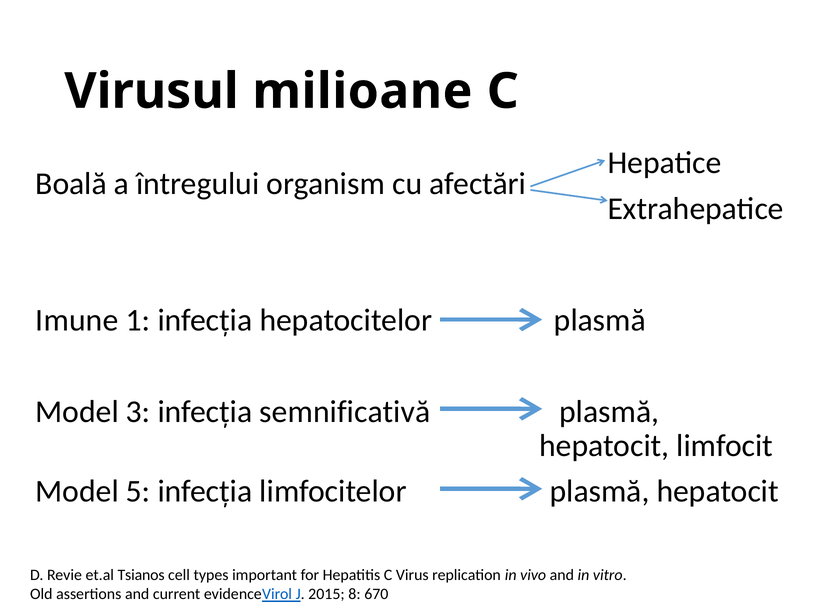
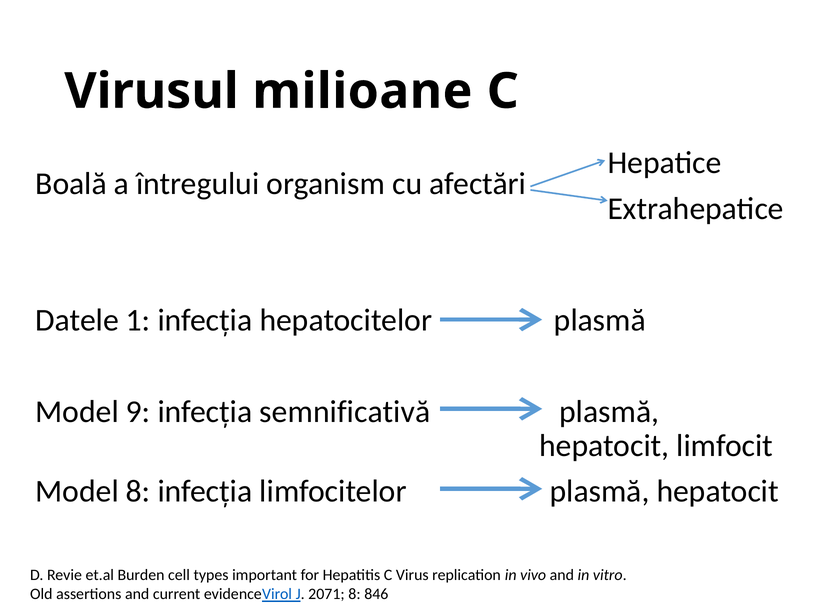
Imune: Imune -> Datele
3: 3 -> 9
Model 5: 5 -> 8
Tsianos: Tsianos -> Burden
2015: 2015 -> 2071
670: 670 -> 846
